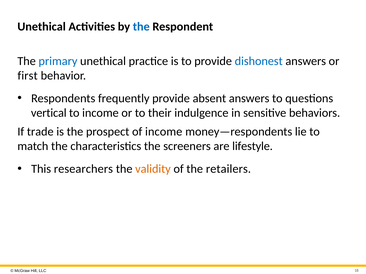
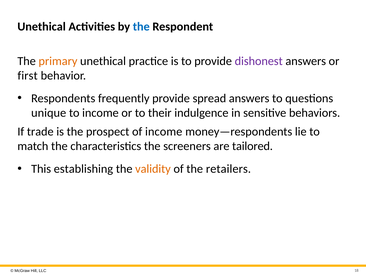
primary colour: blue -> orange
dishonest colour: blue -> purple
absent: absent -> spread
vertical: vertical -> unique
lifestyle: lifestyle -> tailored
researchers: researchers -> establishing
